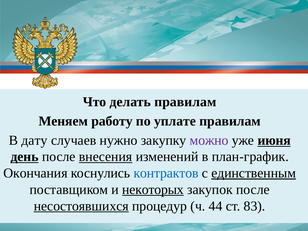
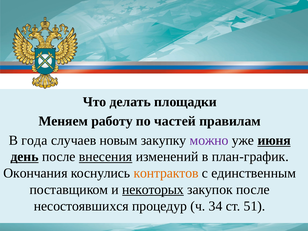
делать правилам: правилам -> площадки
уплате: уплате -> частей
дату: дату -> года
нужно: нужно -> новым
контрактов colour: blue -> orange
единственным underline: present -> none
несостоявшихся underline: present -> none
44: 44 -> 34
83: 83 -> 51
